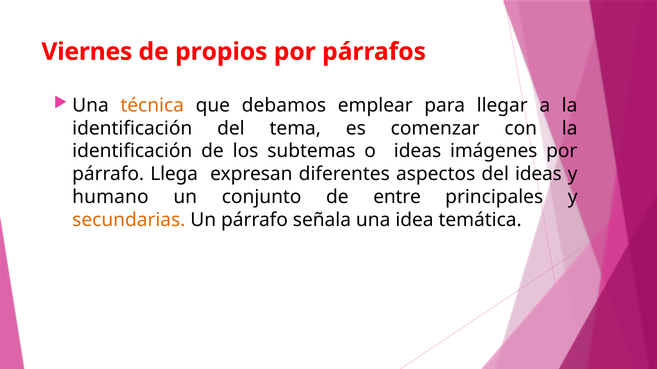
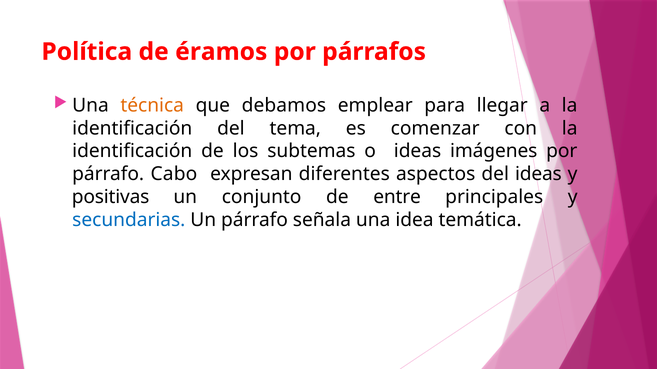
Viernes: Viernes -> Política
propios: propios -> éramos
Llega: Llega -> Cabo
humano: humano -> positivas
secundarias colour: orange -> blue
